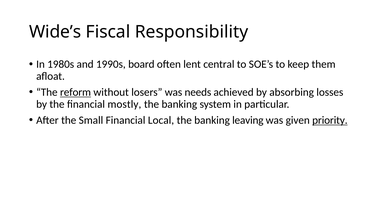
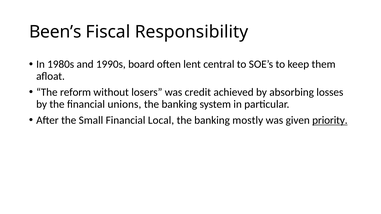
Wide’s: Wide’s -> Been’s
reform underline: present -> none
needs: needs -> credit
mostly: mostly -> unions
leaving: leaving -> mostly
